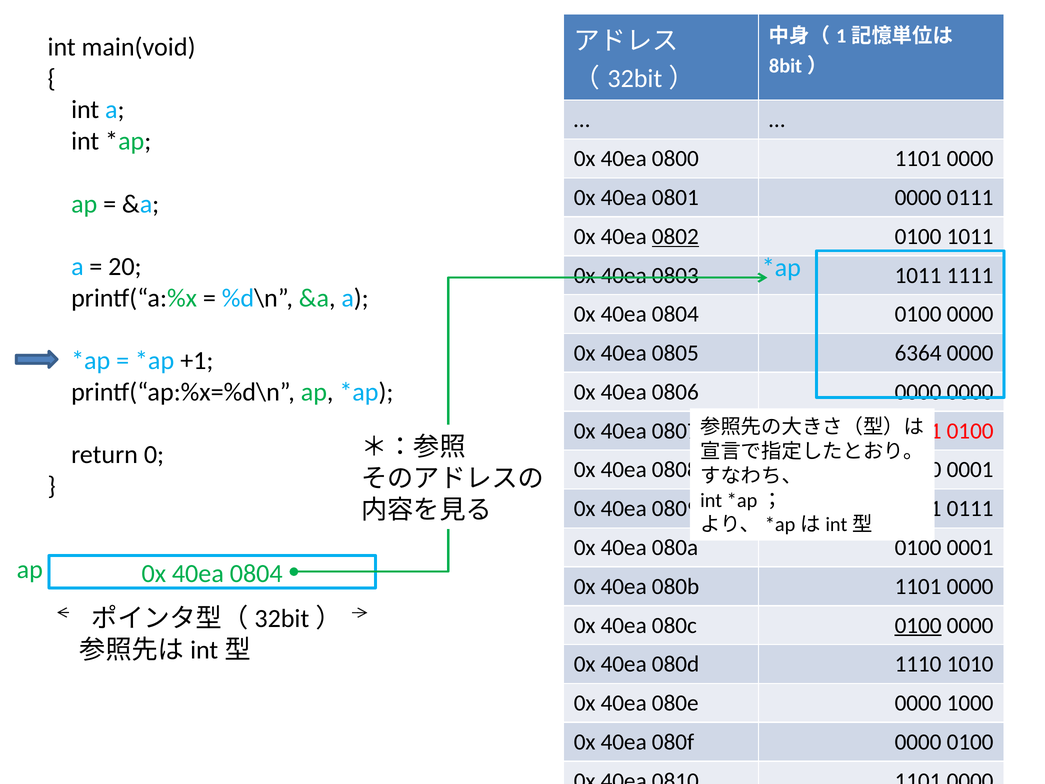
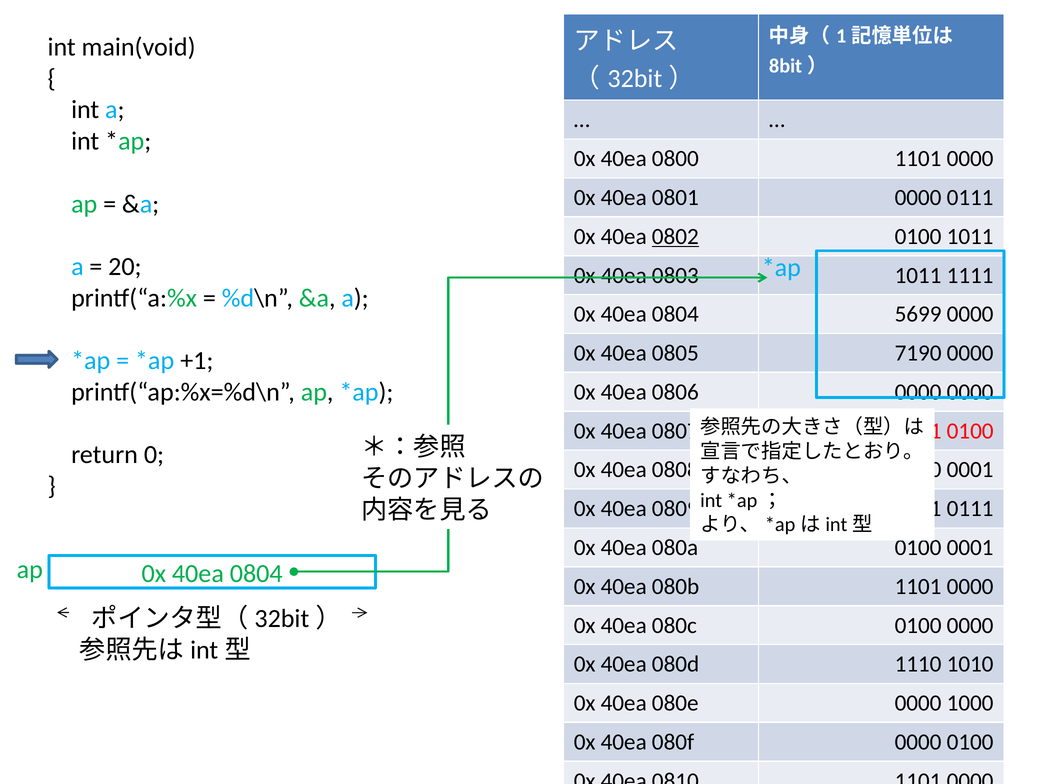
0804 0100: 0100 -> 5699
6364: 6364 -> 7190
0100 at (918, 625) underline: present -> none
